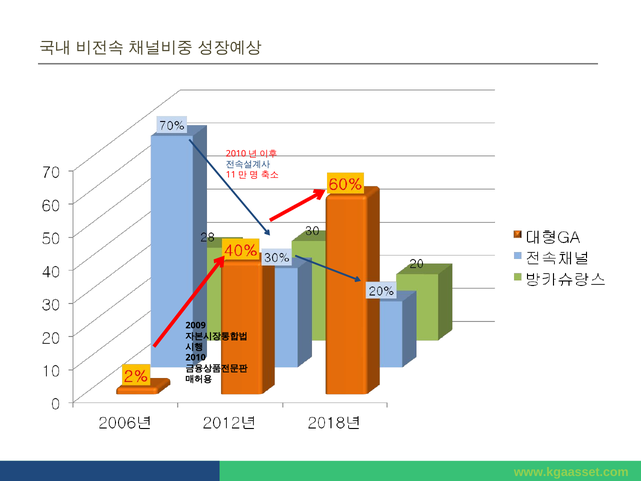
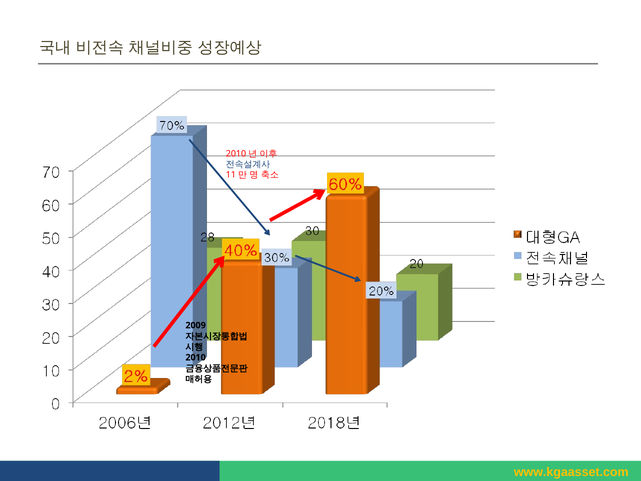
www.kgaasset.com colour: light green -> yellow
